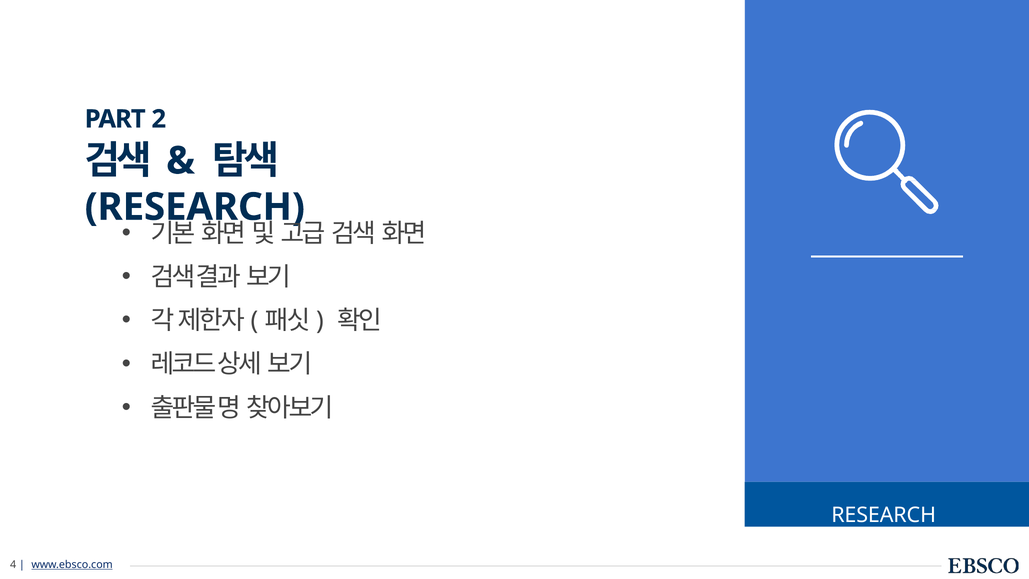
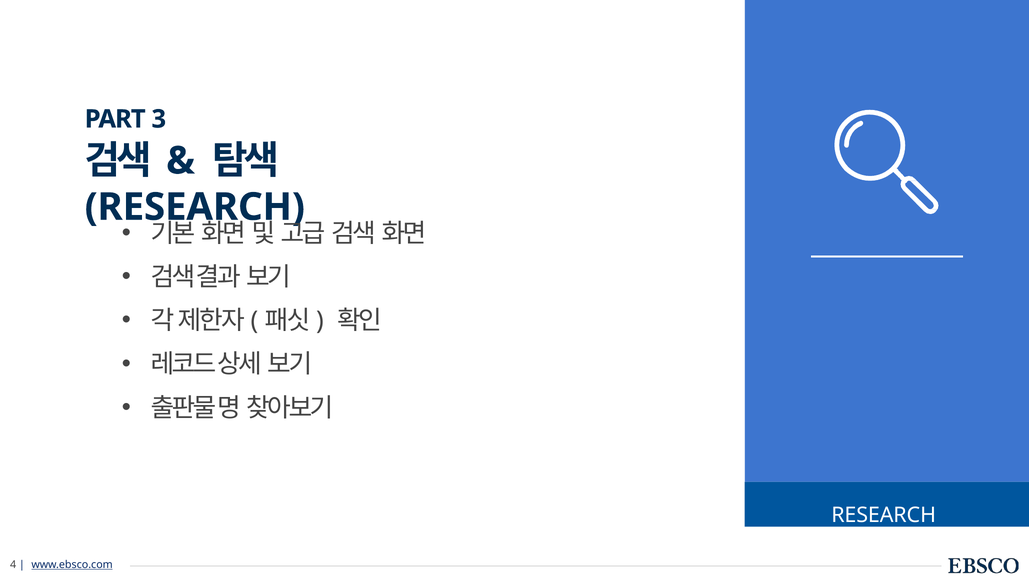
2: 2 -> 3
